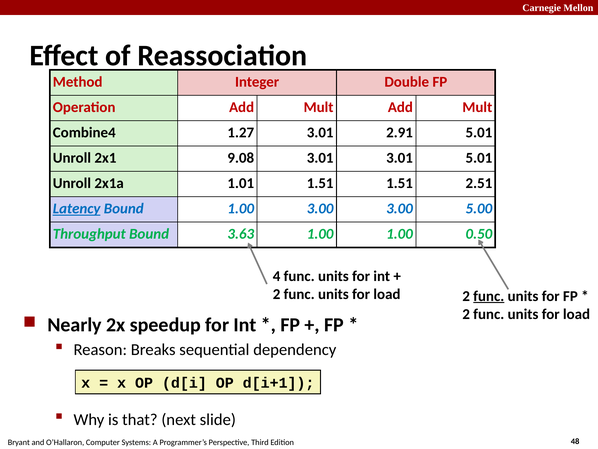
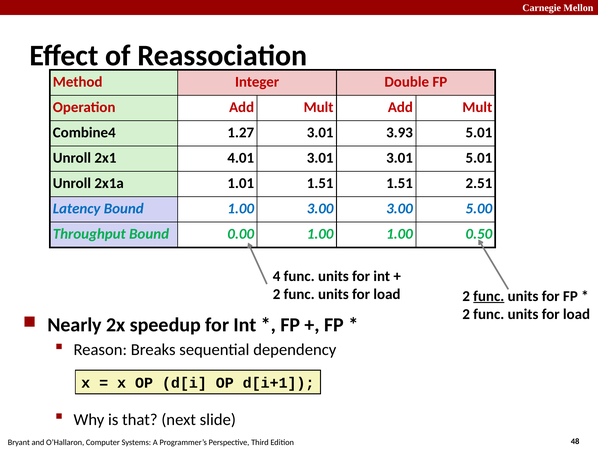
2.91: 2.91 -> 3.93
9.08: 9.08 -> 4.01
Latency underline: present -> none
3.63: 3.63 -> 0.00
